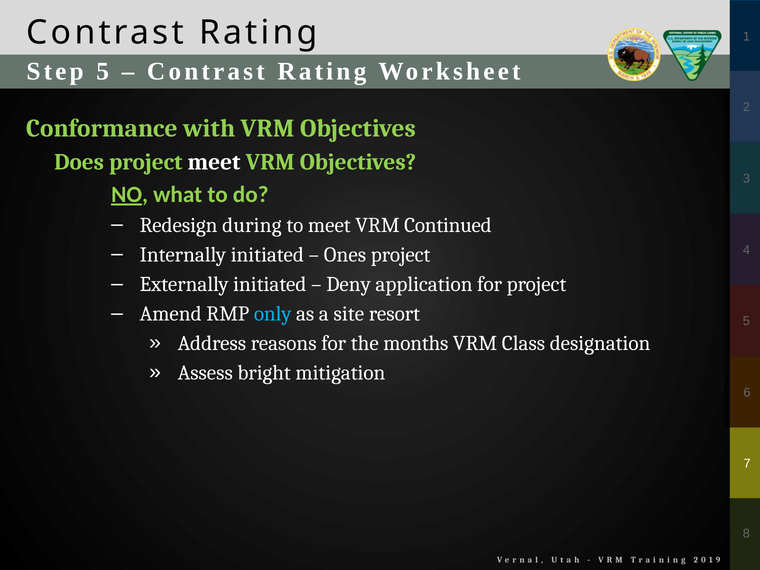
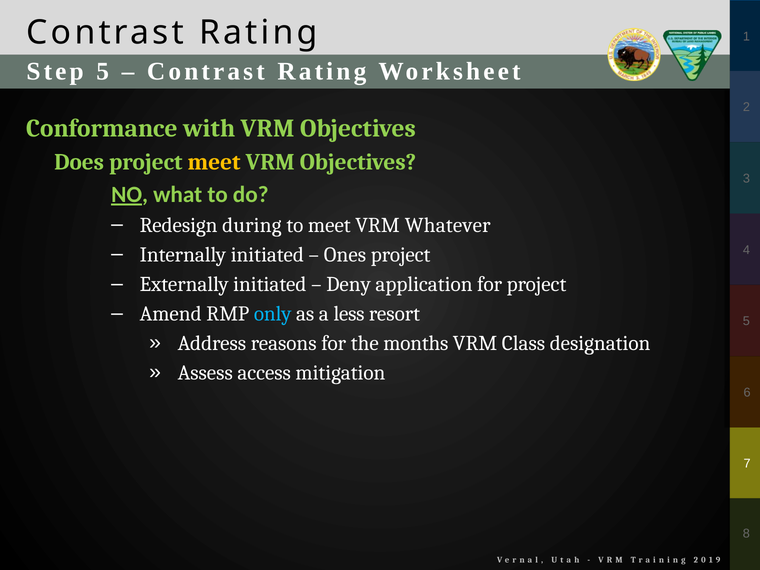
meet at (214, 162) colour: white -> yellow
Continued: Continued -> Whatever
site: site -> less
bright: bright -> access
